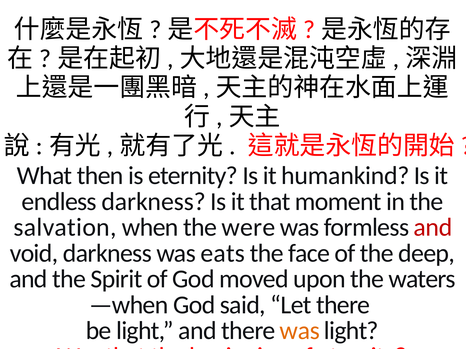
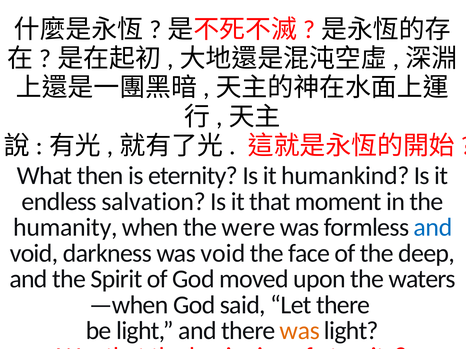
endless darkness: darkness -> salvation
salvation: salvation -> humanity
and at (433, 228) colour: red -> blue
was eats: eats -> void
